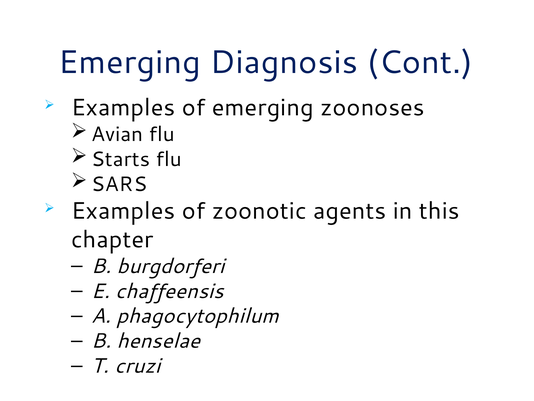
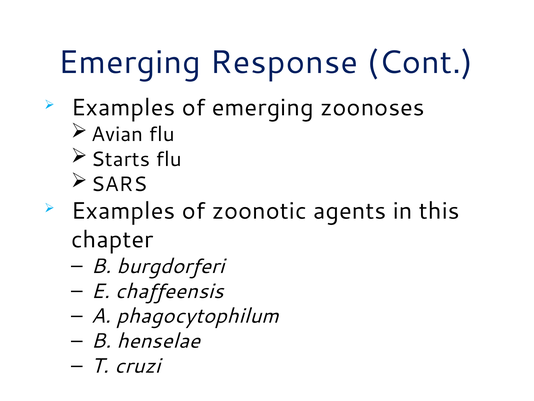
Diagnosis: Diagnosis -> Response
